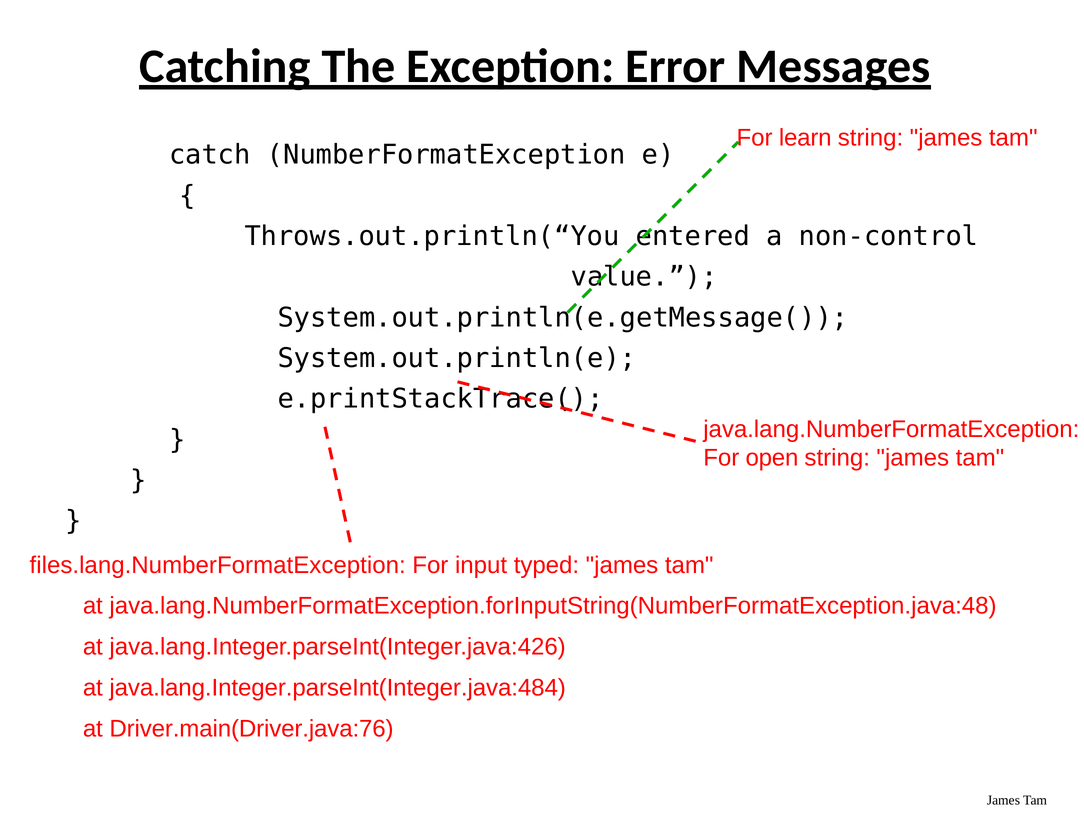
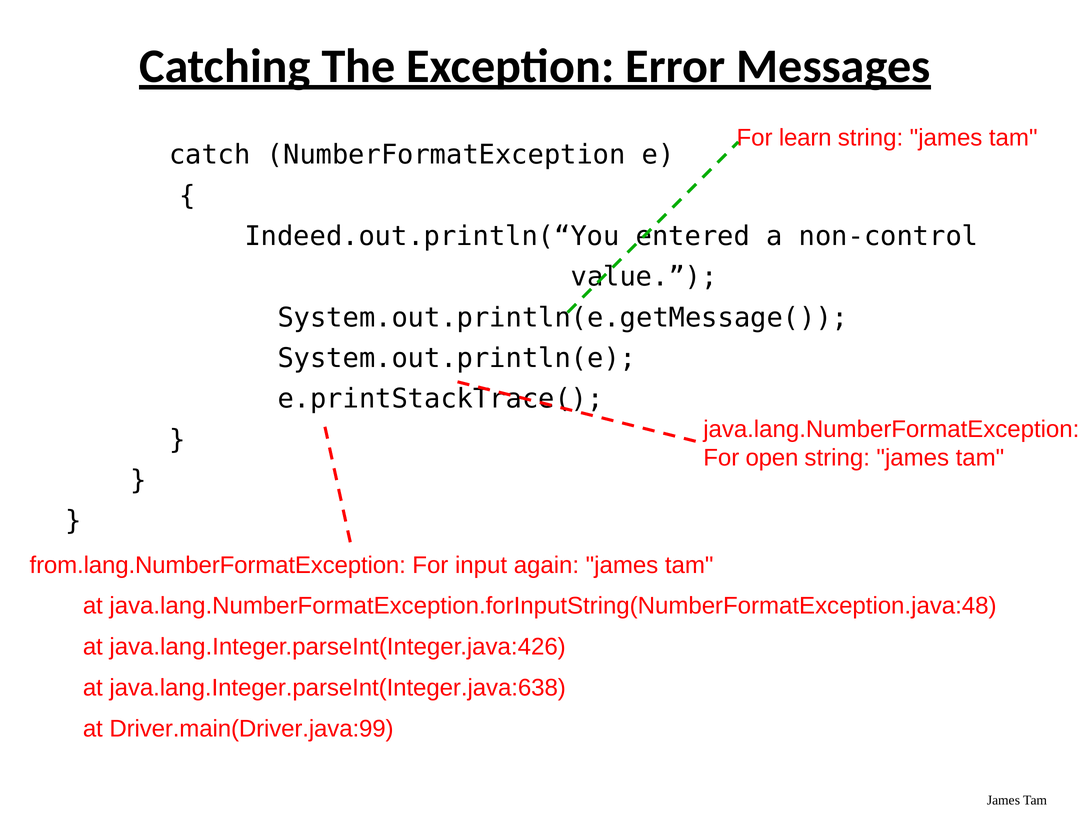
Throws.out.println(“You: Throws.out.println(“You -> Indeed.out.println(“You
files.lang.NumberFormatException: files.lang.NumberFormatException -> from.lang.NumberFormatException
typed: typed -> again
java.lang.Integer.parseInt(Integer.java:484: java.lang.Integer.parseInt(Integer.java:484 -> java.lang.Integer.parseInt(Integer.java:638
Driver.main(Driver.java:76: Driver.main(Driver.java:76 -> Driver.main(Driver.java:99
